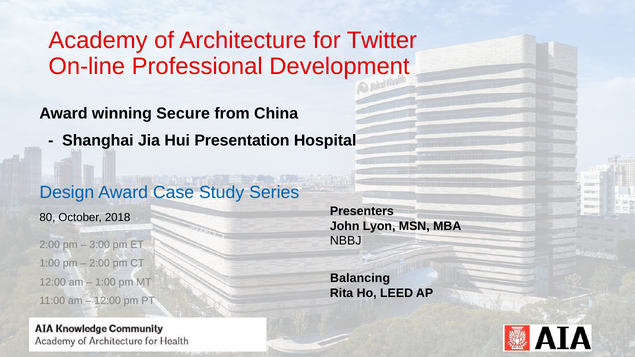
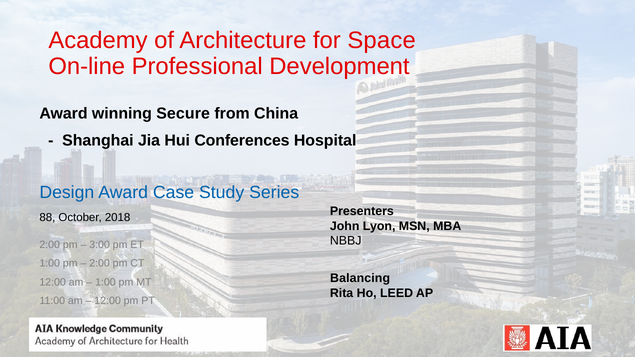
Twitter: Twitter -> Space
Presentation: Presentation -> Conferences
80: 80 -> 88
